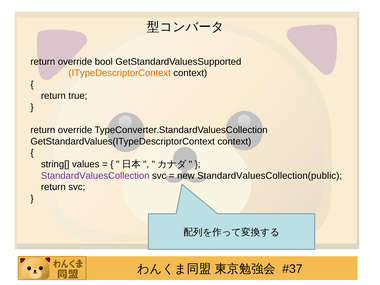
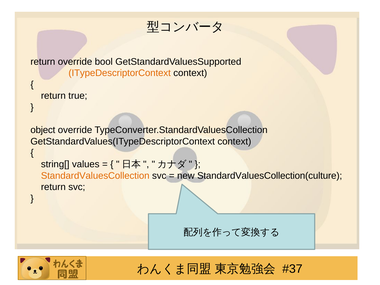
return at (43, 130): return -> object
StandardValuesCollection colour: purple -> orange
StandardValuesCollection(public: StandardValuesCollection(public -> StandardValuesCollection(culture
